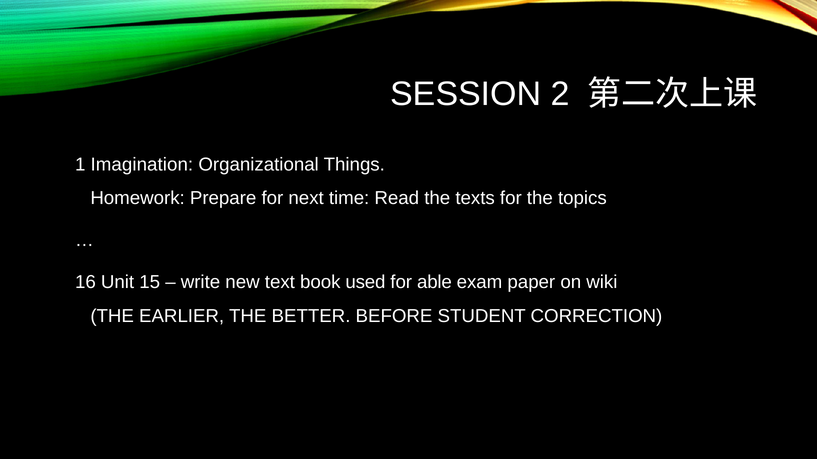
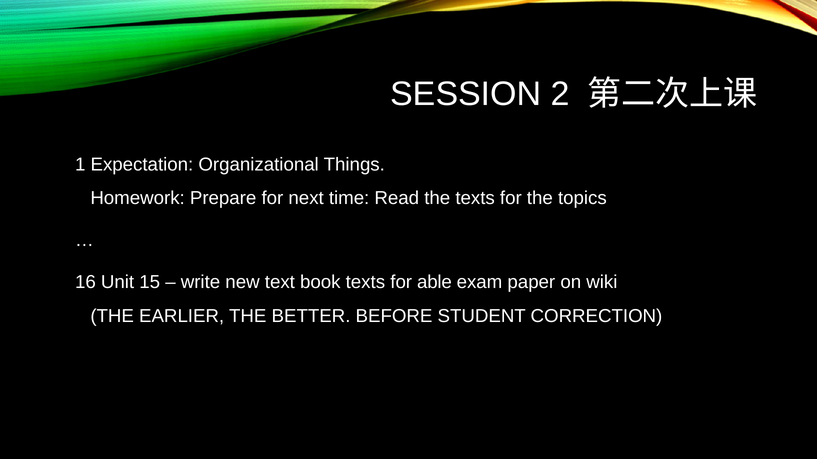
Imagination: Imagination -> Expectation
book used: used -> texts
